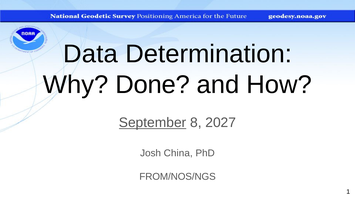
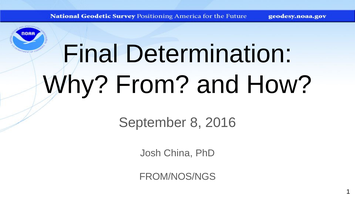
Data: Data -> Final
Done: Done -> From
September underline: present -> none
2027: 2027 -> 2016
